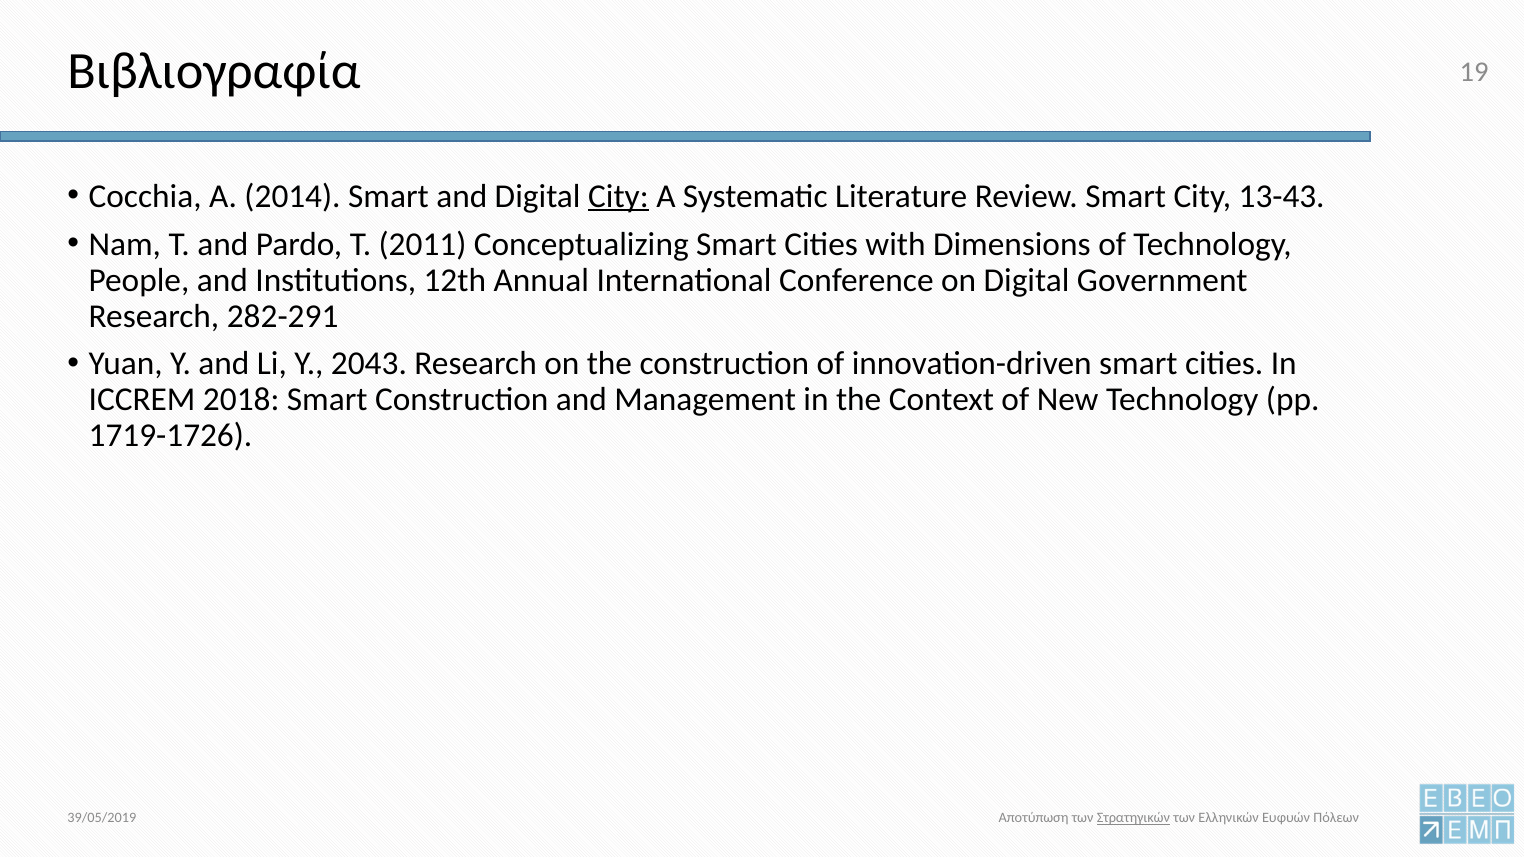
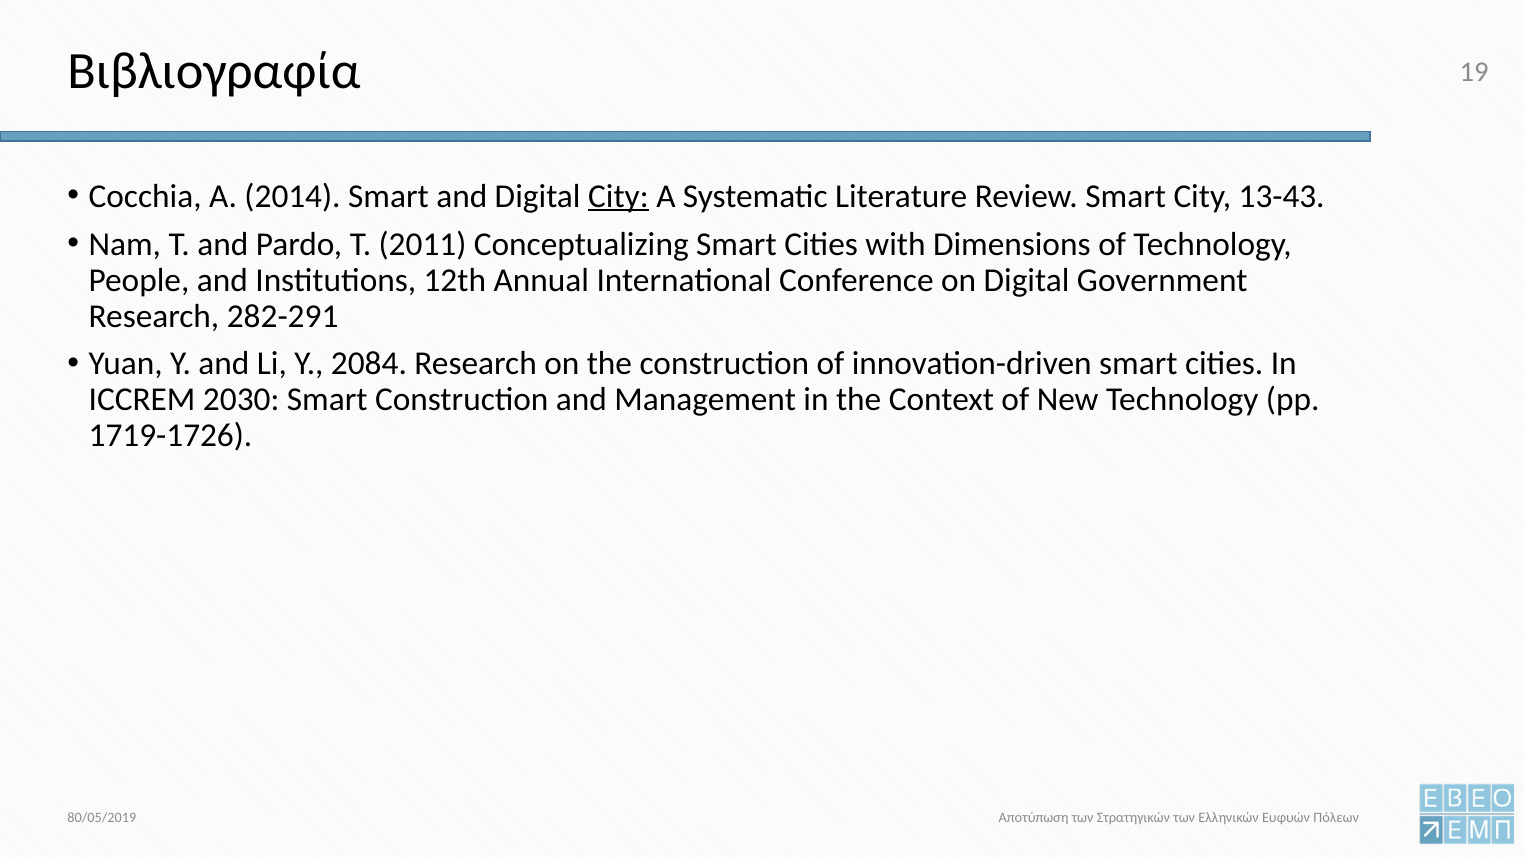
2043: 2043 -> 2084
2018: 2018 -> 2030
Στρατηγικών underline: present -> none
39/05/2019: 39/05/2019 -> 80/05/2019
